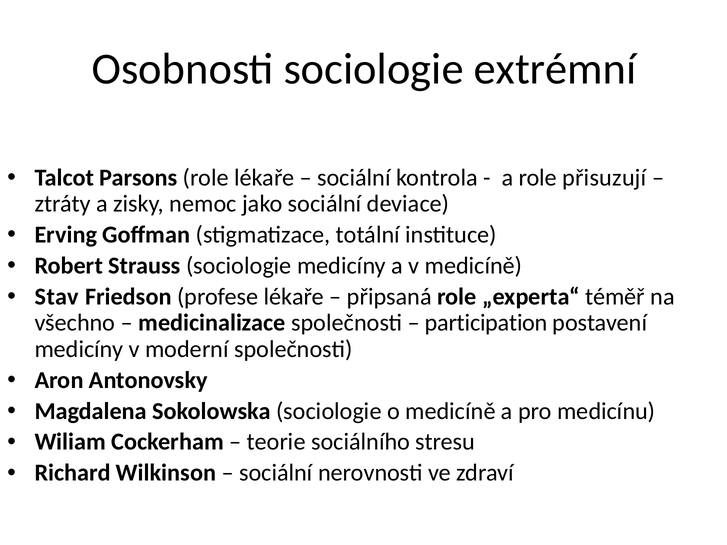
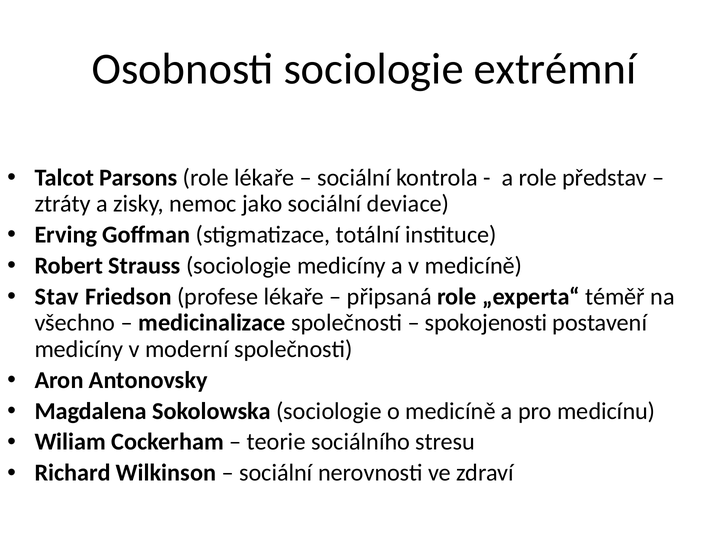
přisuzují: přisuzují -> představ
participation: participation -> spokojenosti
